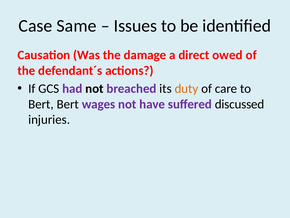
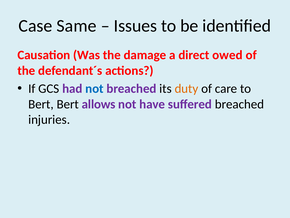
not at (94, 88) colour: black -> blue
wages: wages -> allows
suffered discussed: discussed -> breached
